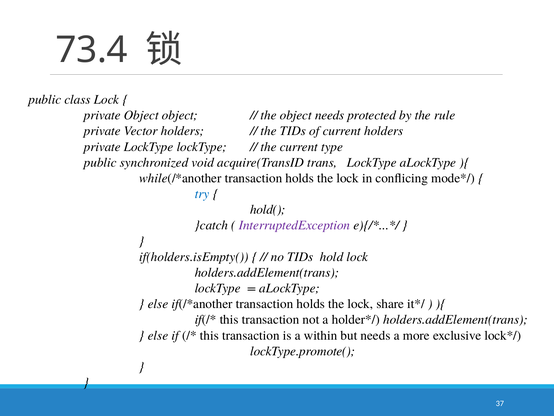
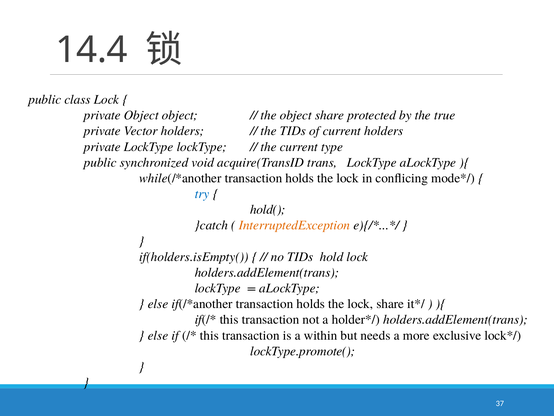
73.4: 73.4 -> 14.4
object needs: needs -> share
rule: rule -> true
InterruptedException colour: purple -> orange
